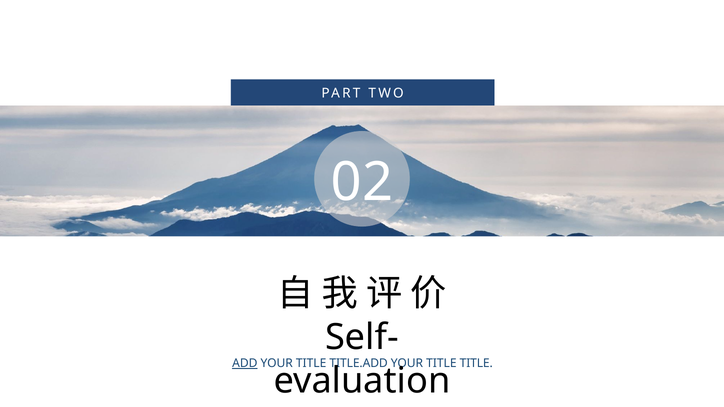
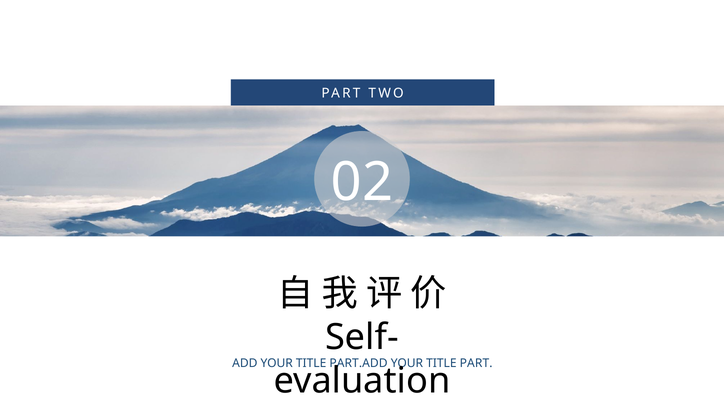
ADD underline: present -> none
TITLE.ADD: TITLE.ADD -> PART.ADD
TITLE TITLE: TITLE -> PART
